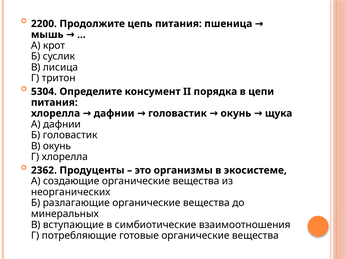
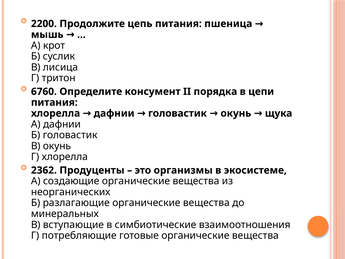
5304: 5304 -> 6760
